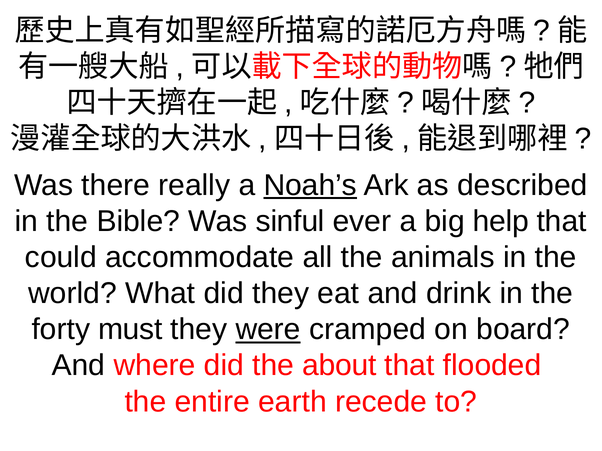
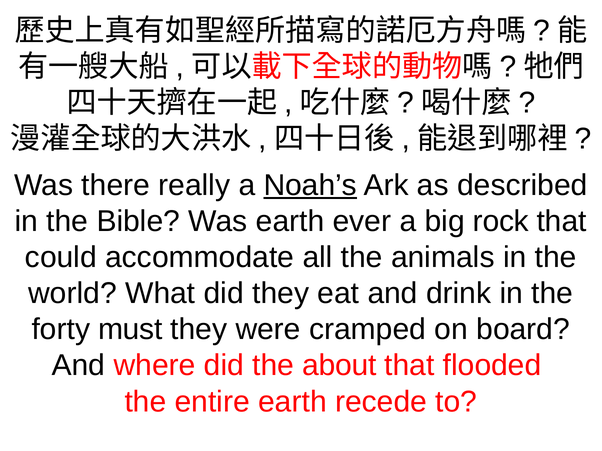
Was sinful: sinful -> earth
help: help -> rock
were underline: present -> none
